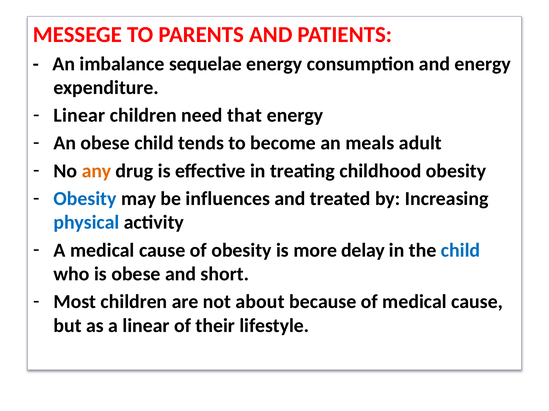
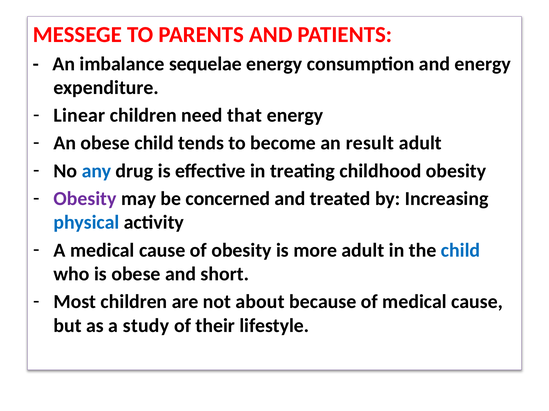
meals: meals -> result
any colour: orange -> blue
Obesity at (85, 199) colour: blue -> purple
influences: influences -> concerned
more delay: delay -> adult
a linear: linear -> study
